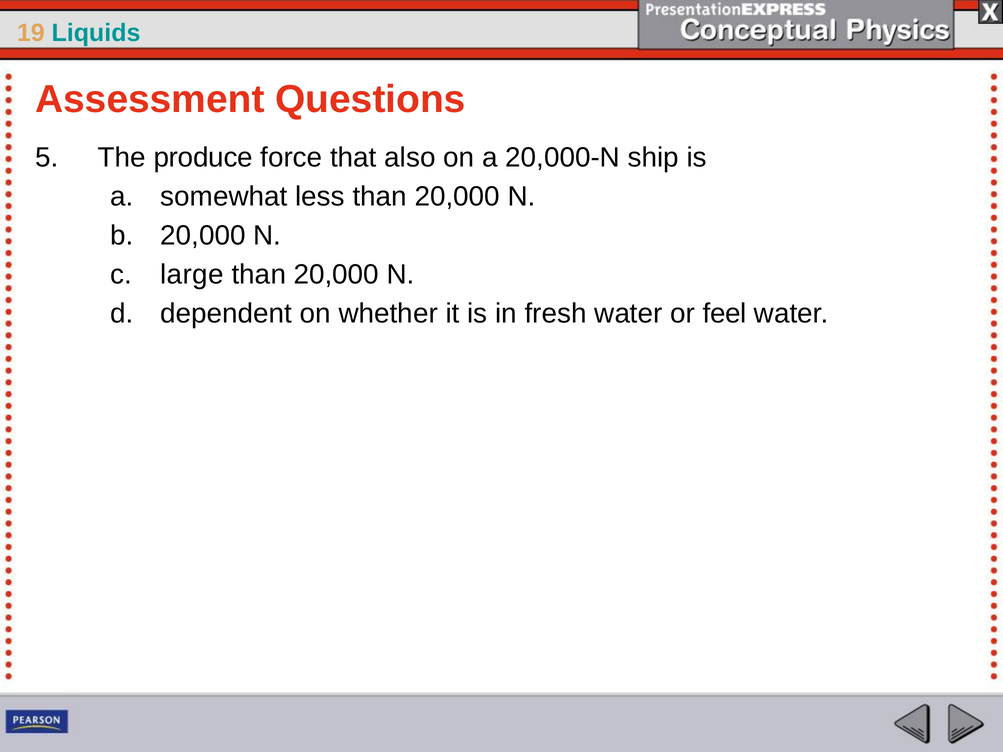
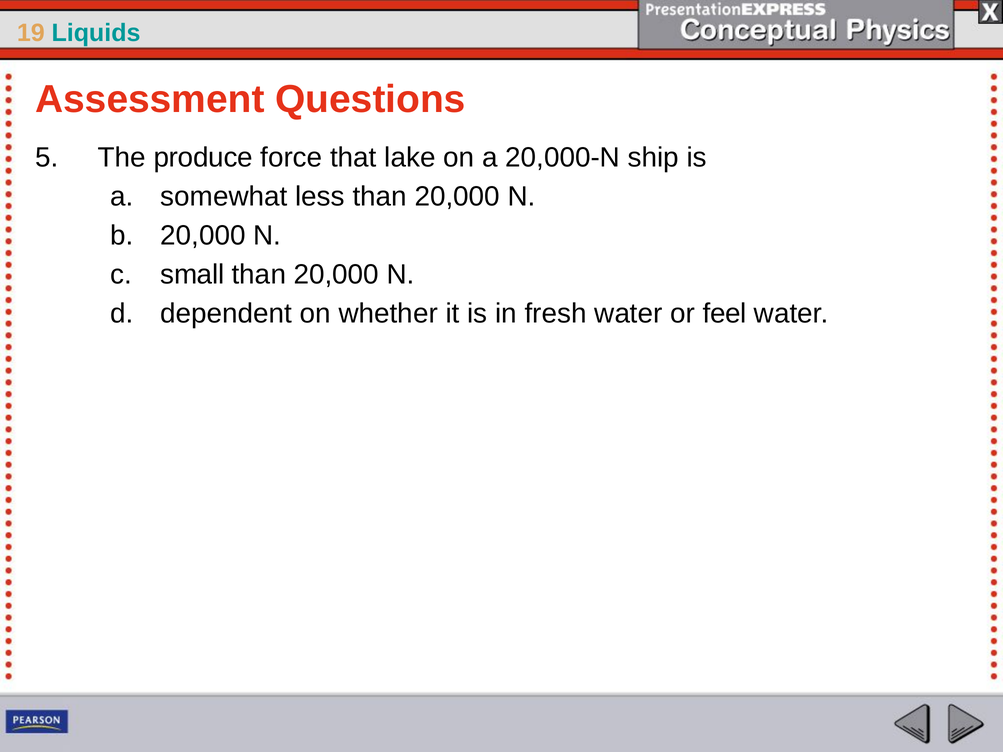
also: also -> lake
large: large -> small
